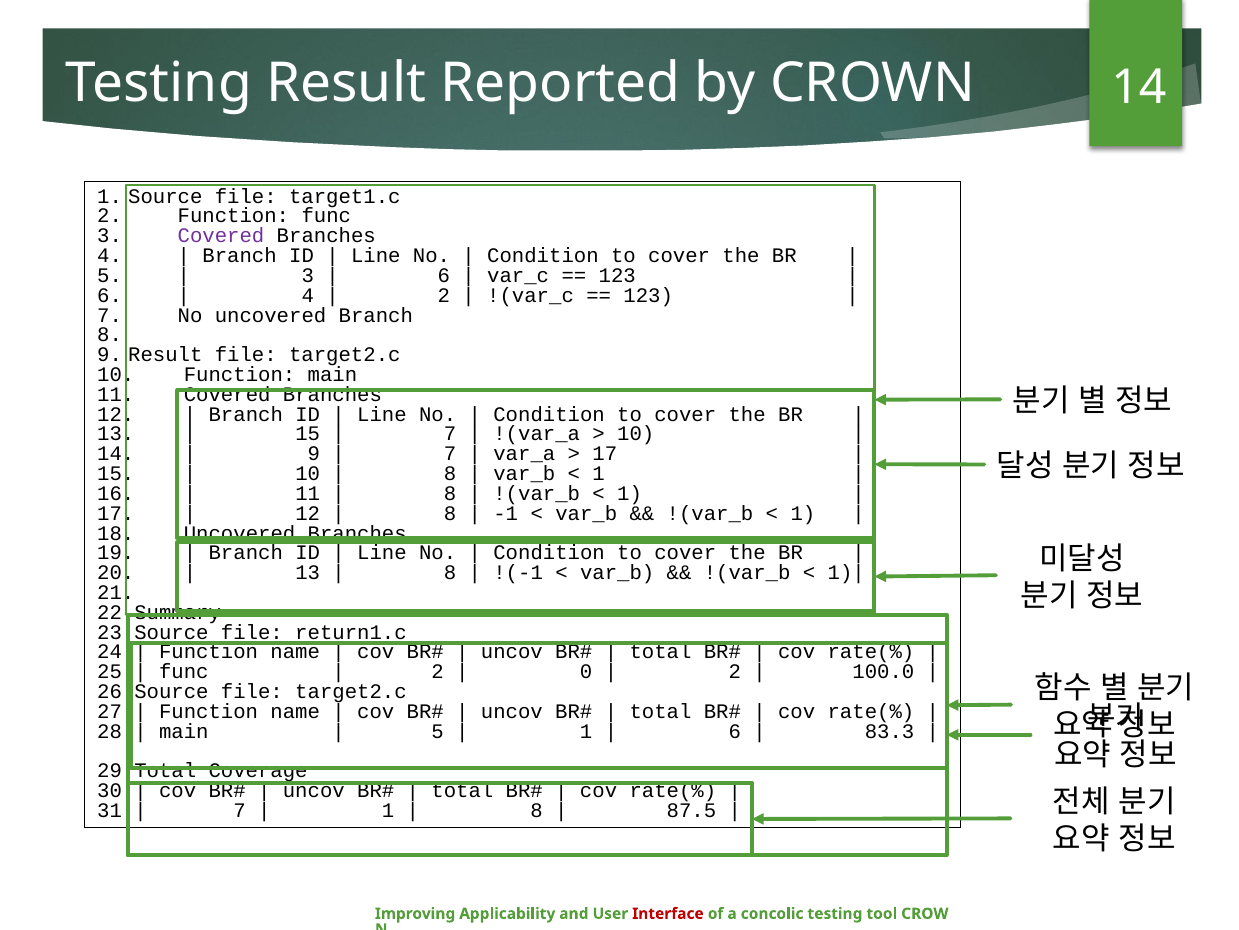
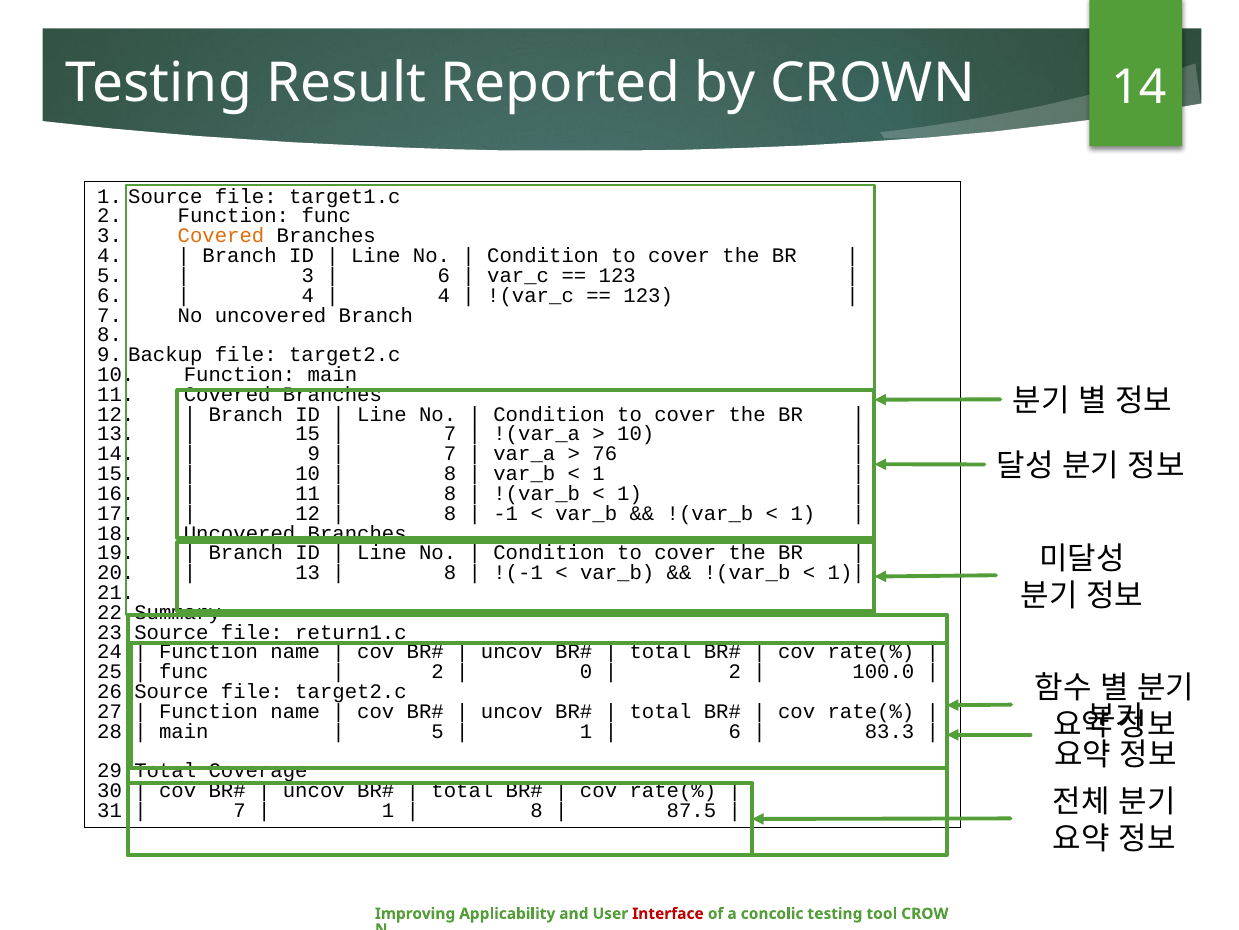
Covered at (221, 236) colour: purple -> orange
2 at (444, 295): 2 -> 4
9 Result: Result -> Backup
17 at (605, 454): 17 -> 76
